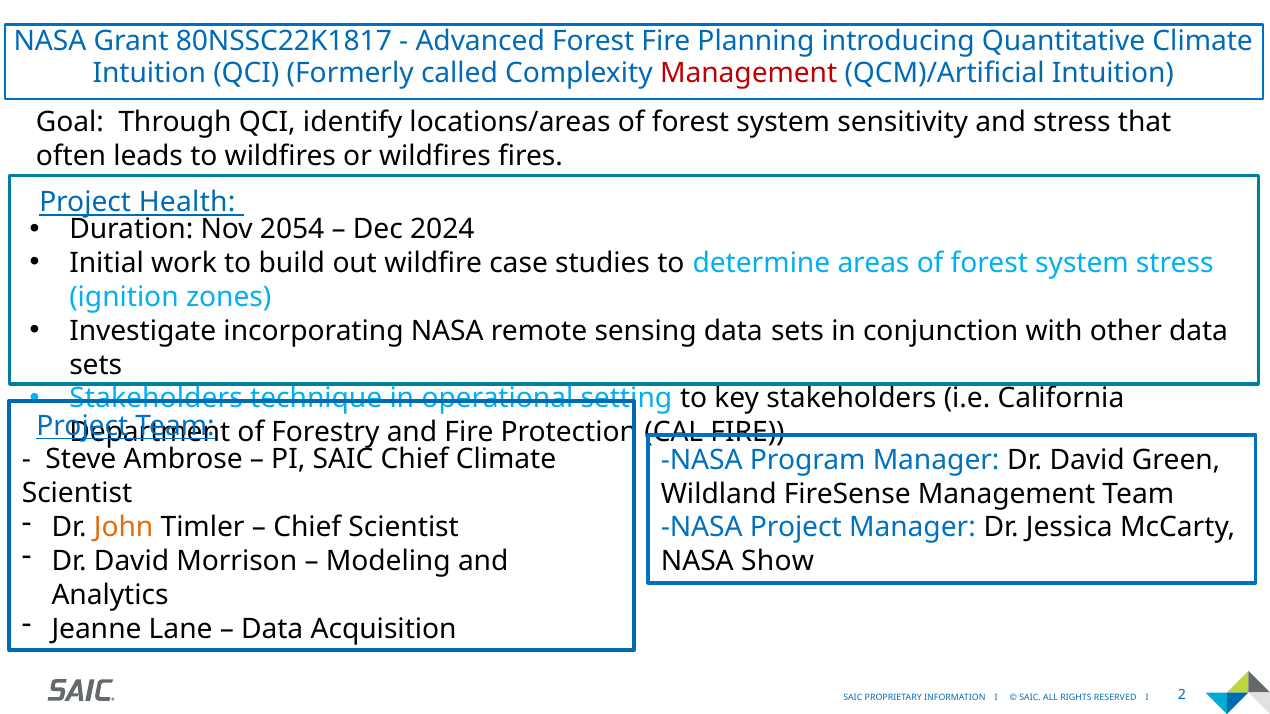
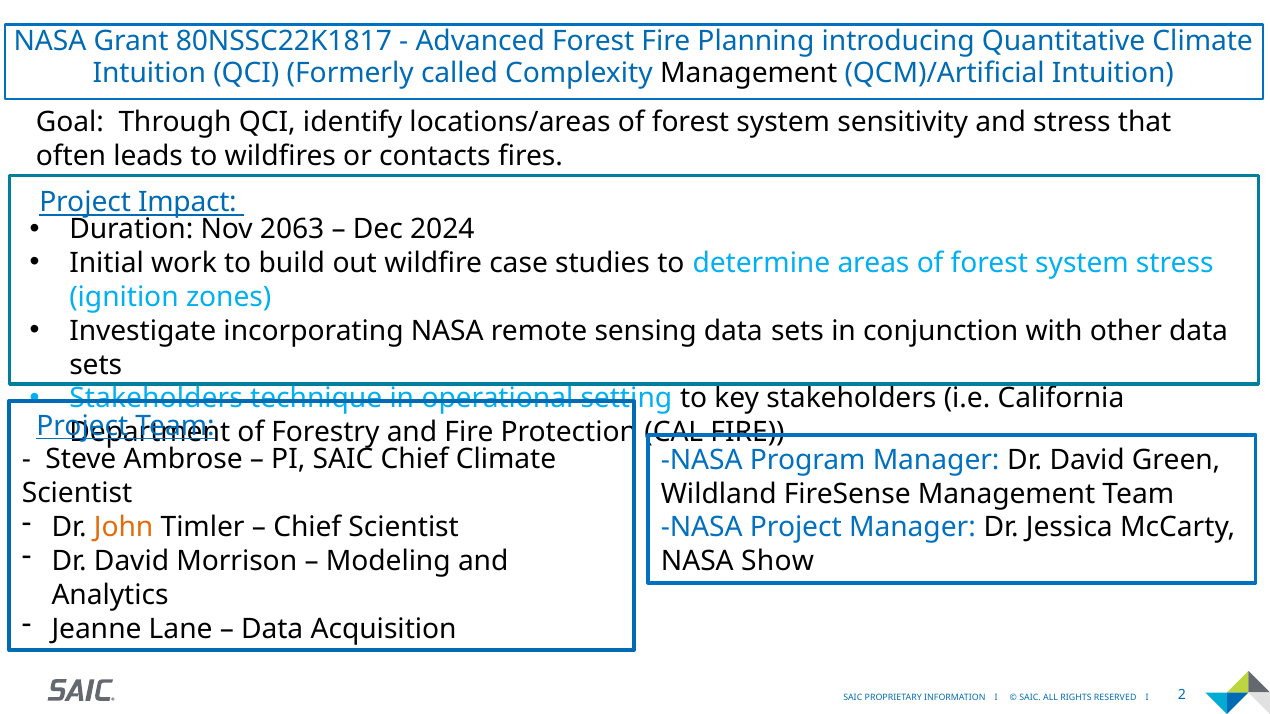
Management at (749, 73) colour: red -> black
or wildfires: wildfires -> contacts
Health: Health -> Impact
2054: 2054 -> 2063
